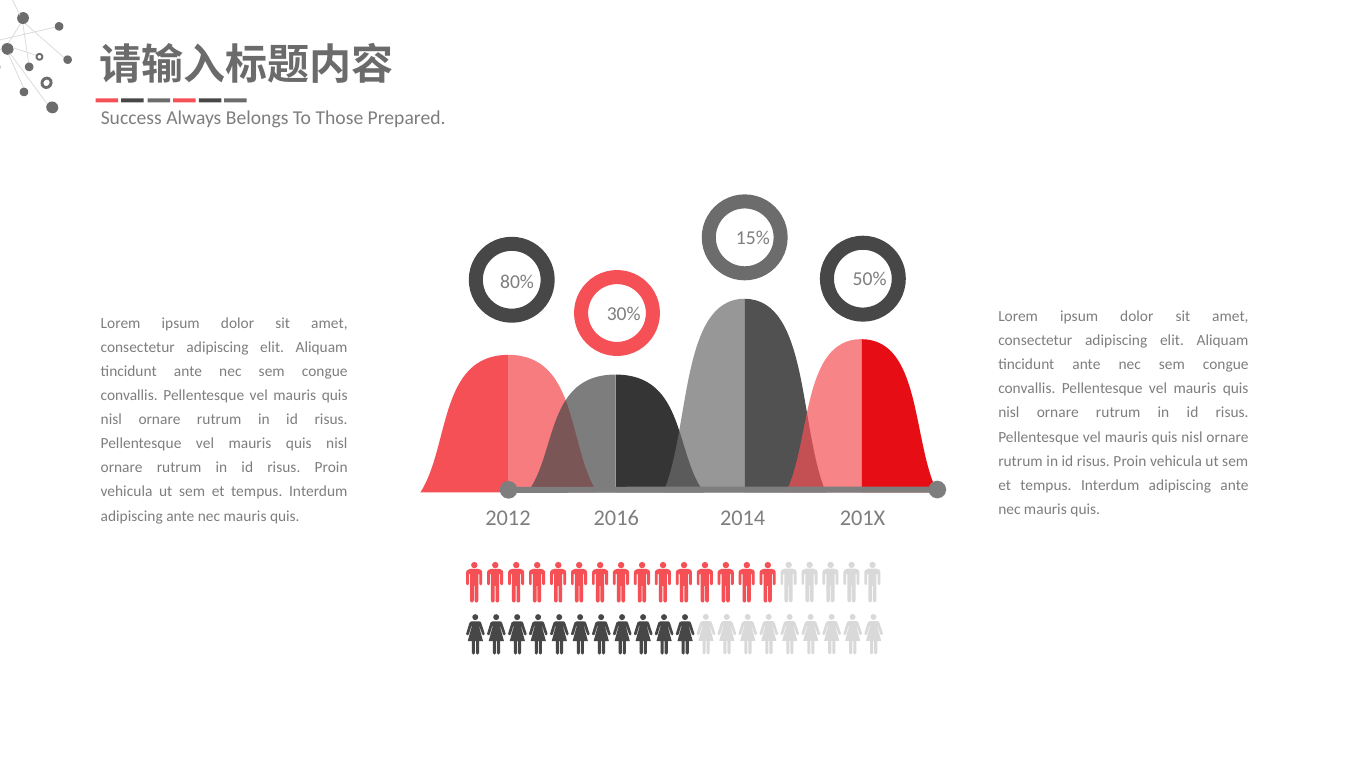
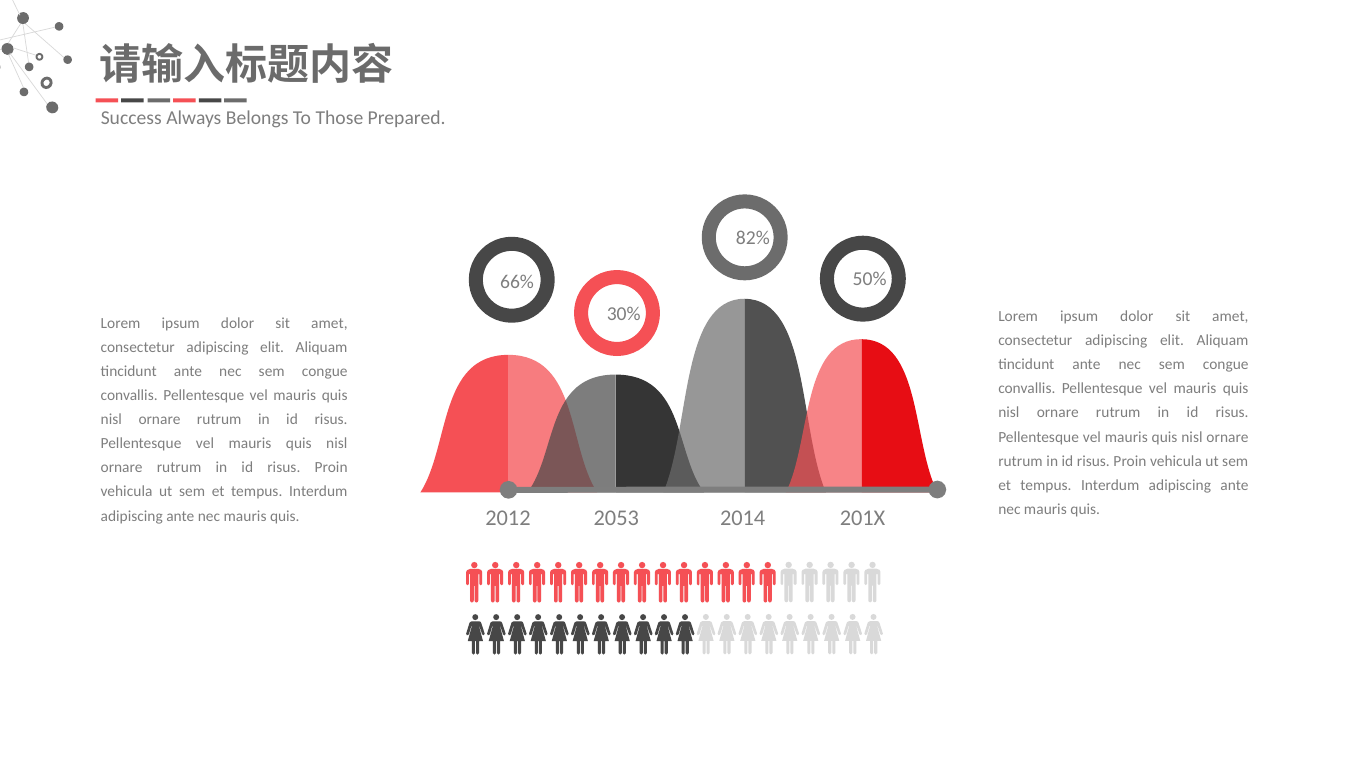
15%: 15% -> 82%
80%: 80% -> 66%
2016: 2016 -> 2053
